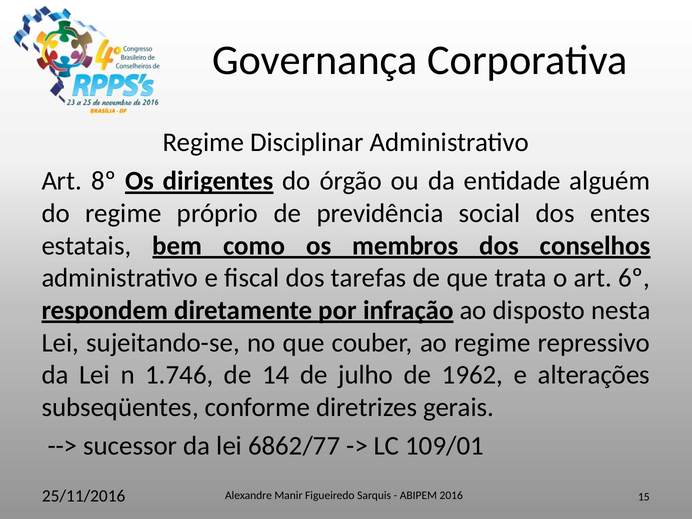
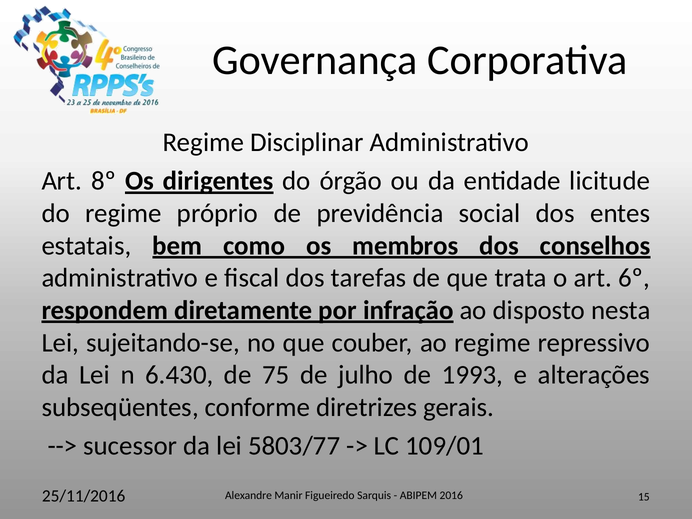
alguém: alguém -> licitude
1.746: 1.746 -> 6.430
14: 14 -> 75
1962: 1962 -> 1993
6862/77: 6862/77 -> 5803/77
